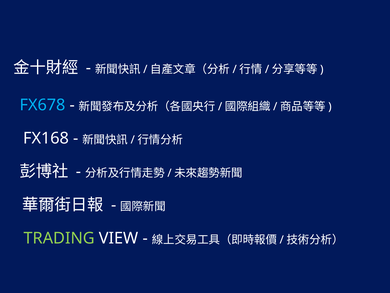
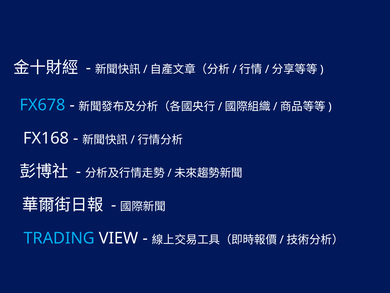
TRADING colour: light green -> light blue
